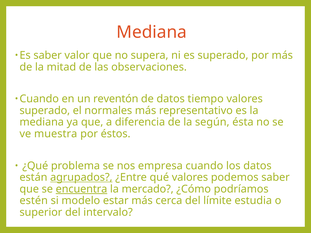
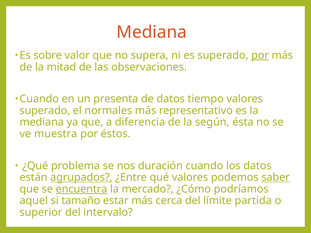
Es saber: saber -> sobre
por at (260, 55) underline: none -> present
reventón: reventón -> presenta
empresa: empresa -> duración
saber at (276, 178) underline: none -> present
estén: estén -> aquel
modelo: modelo -> tamaño
estudia: estudia -> partida
